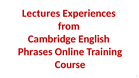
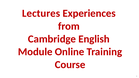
Phrases: Phrases -> Module
